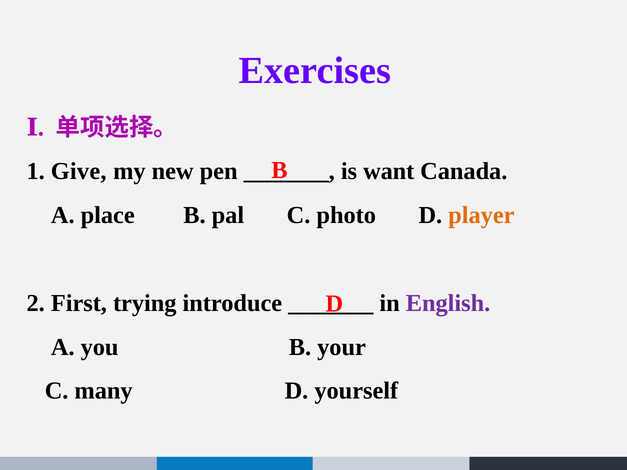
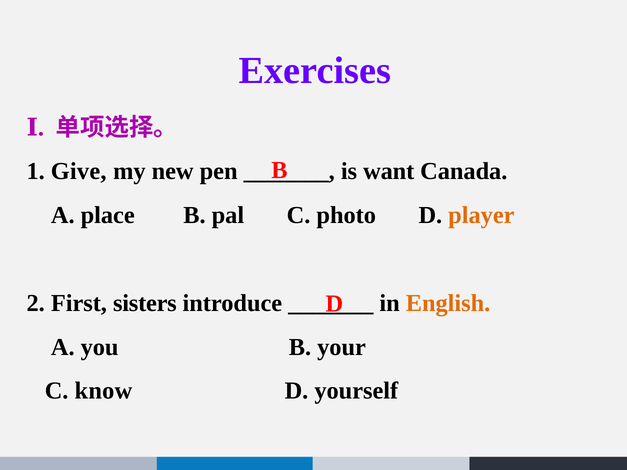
trying: trying -> sisters
English colour: purple -> orange
many: many -> know
